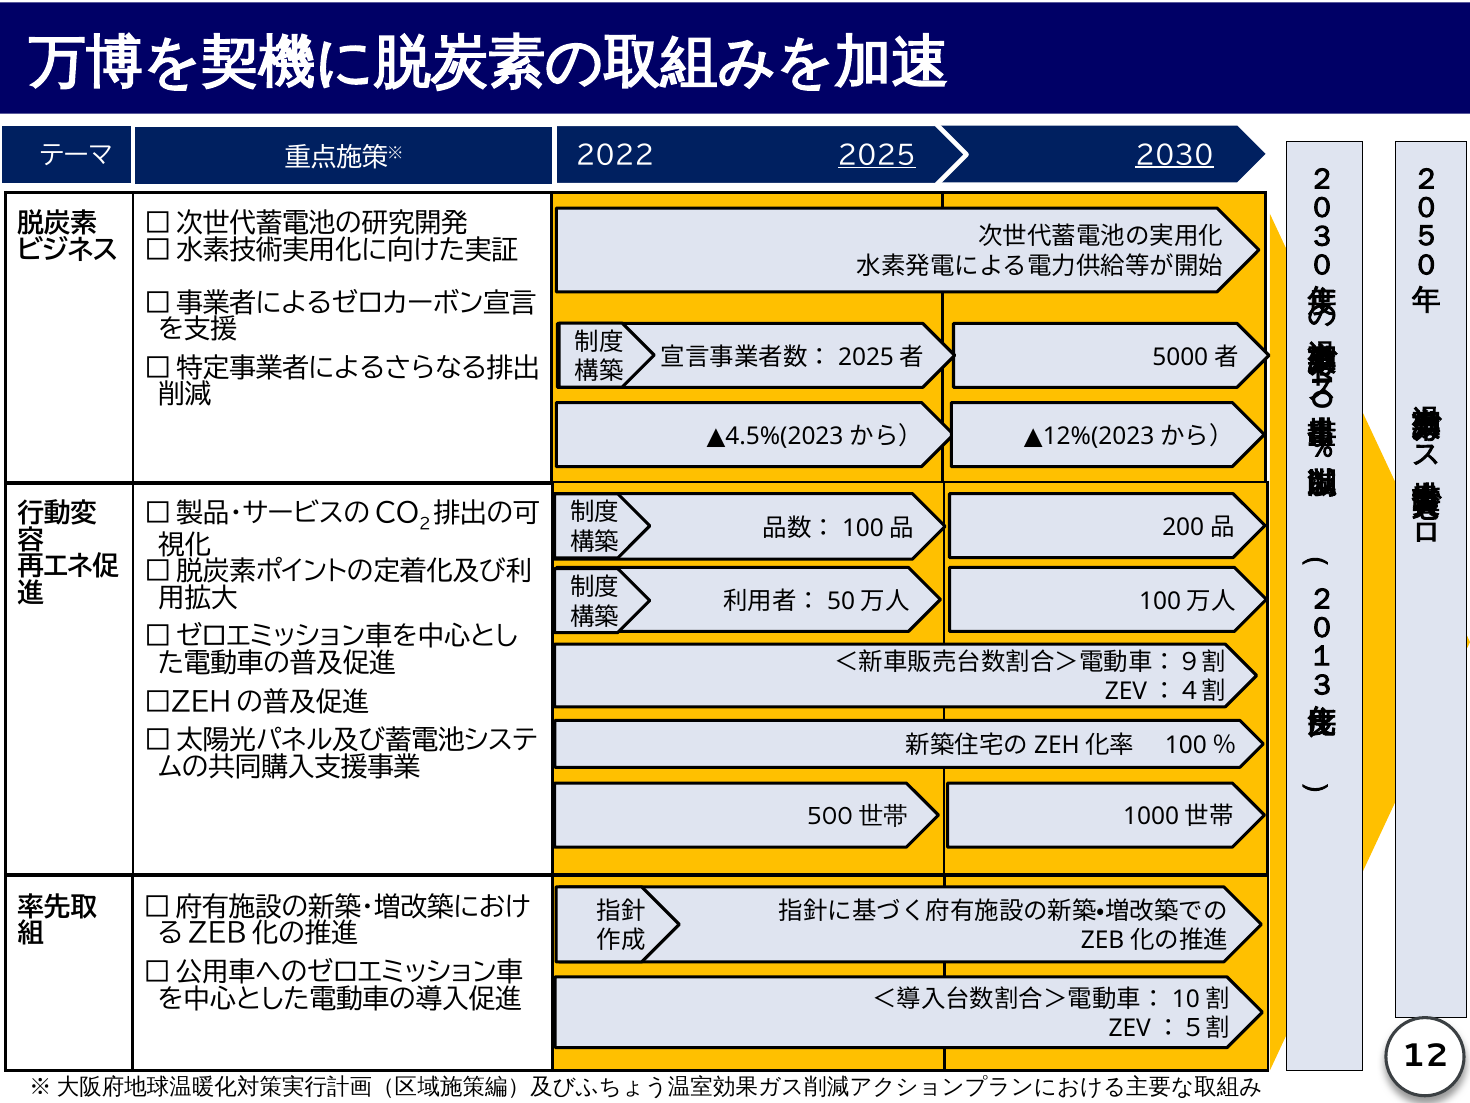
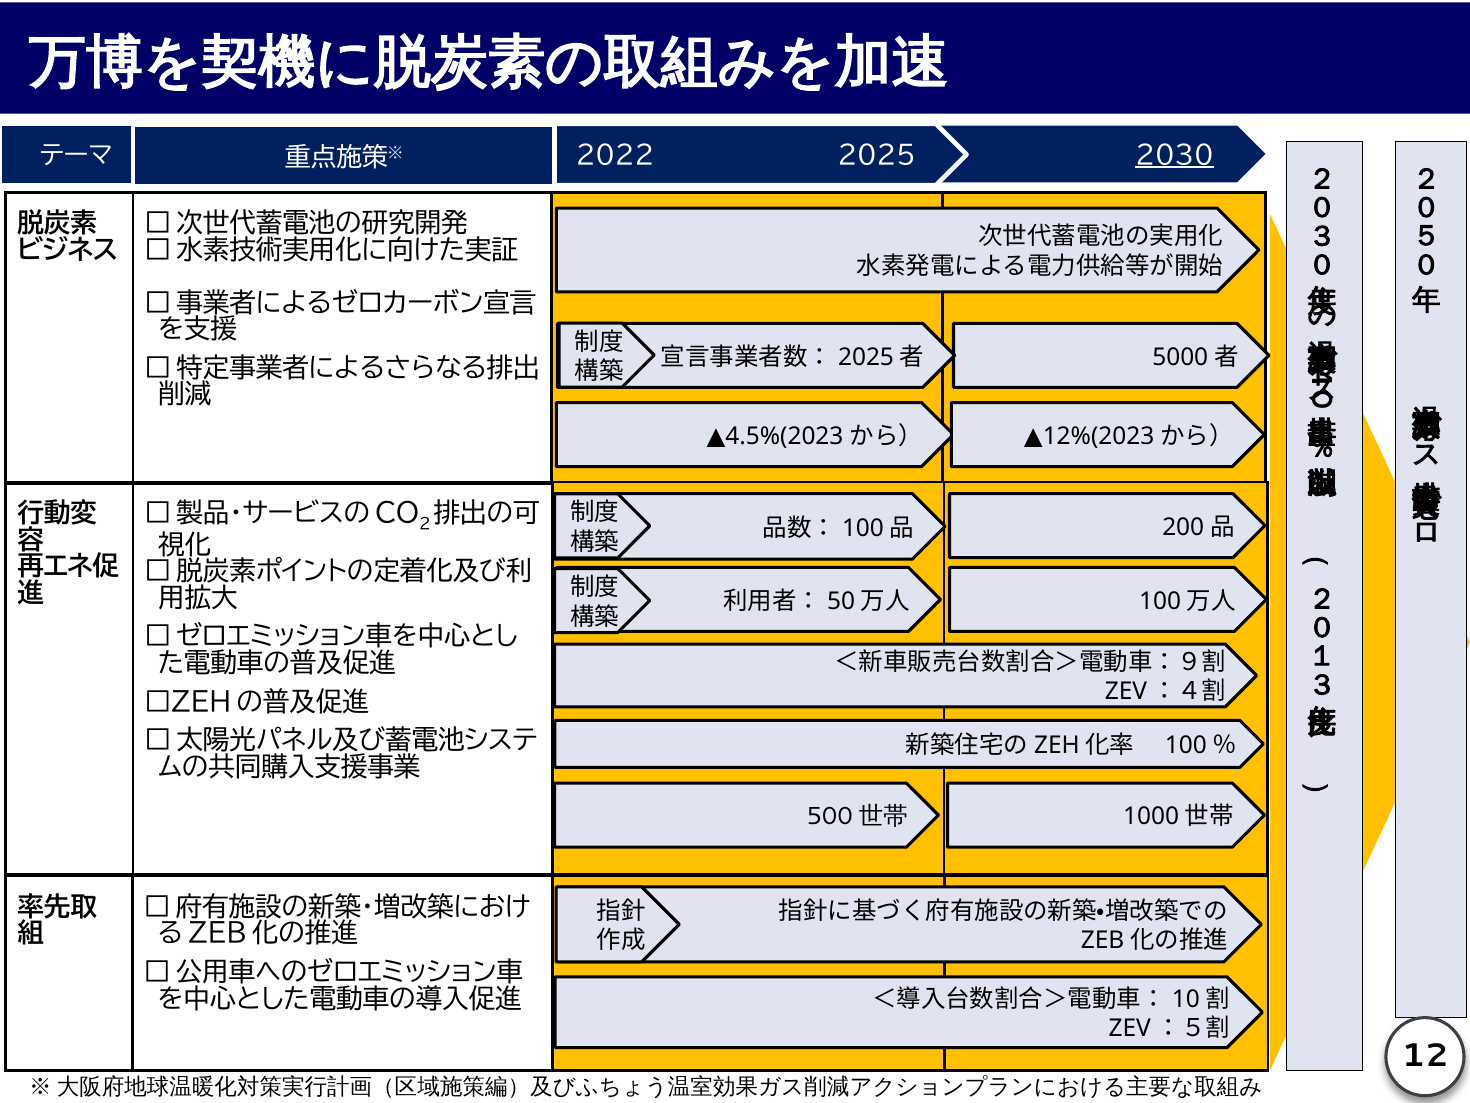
2025 underline: present -> none
